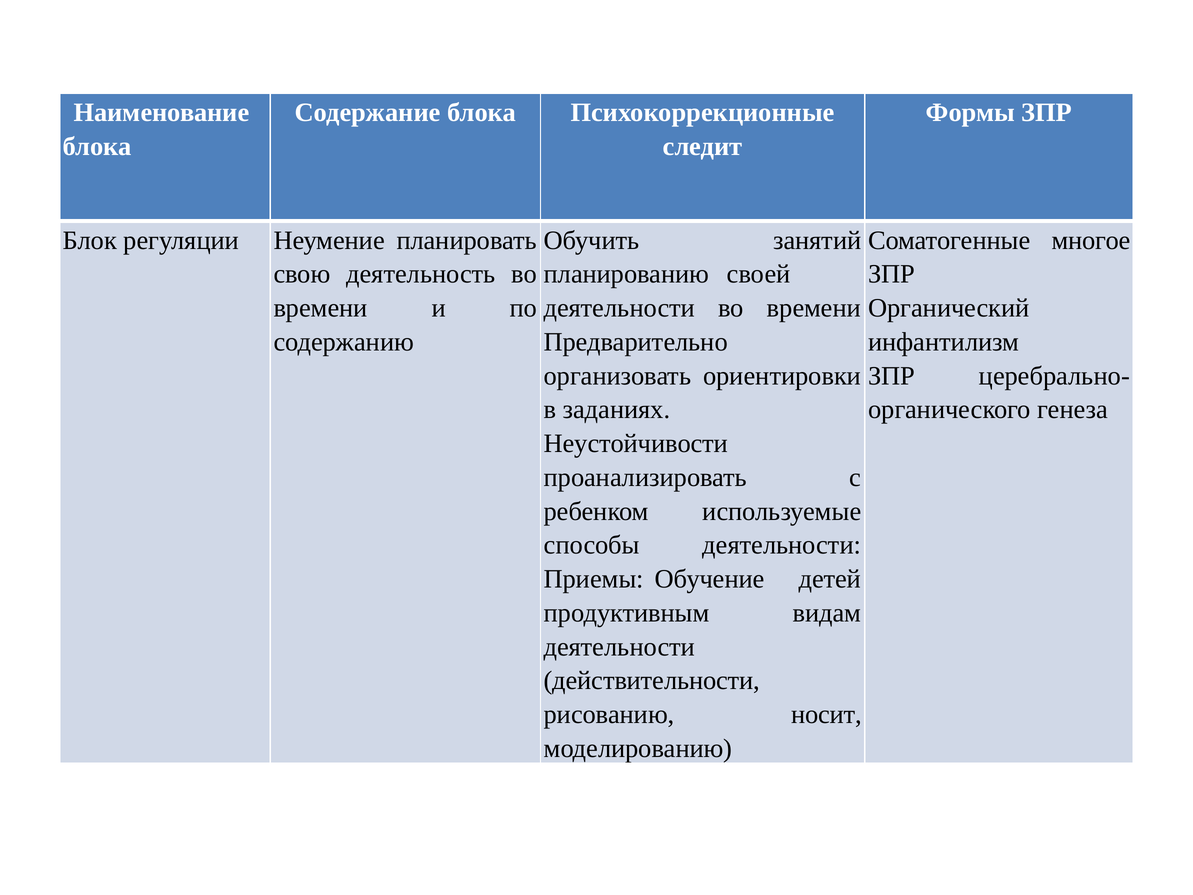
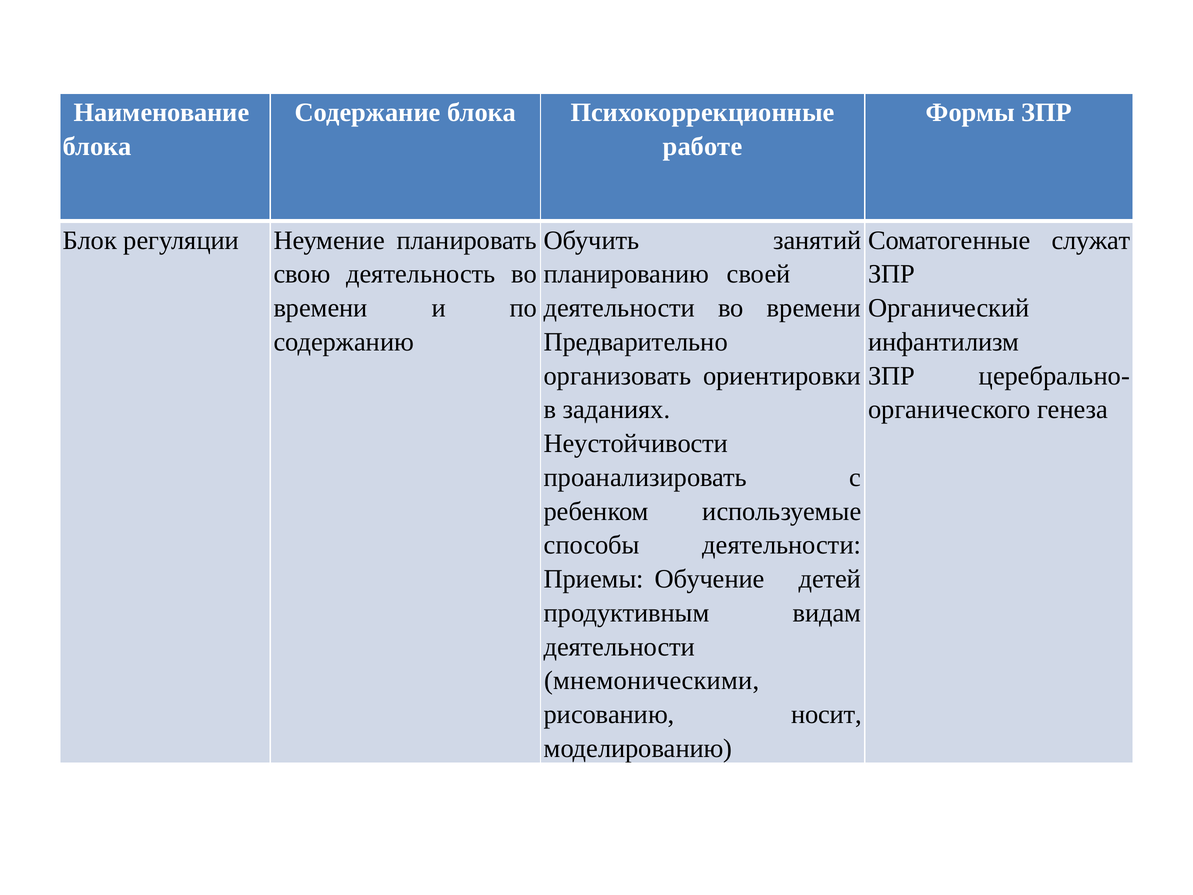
следит: следит -> работе
многое: многое -> служат
действительности: действительности -> мнемоническими
